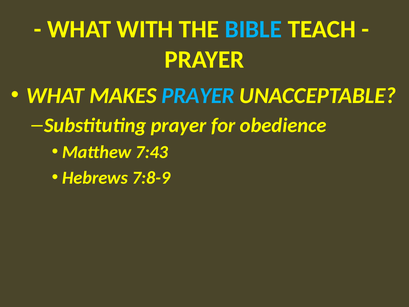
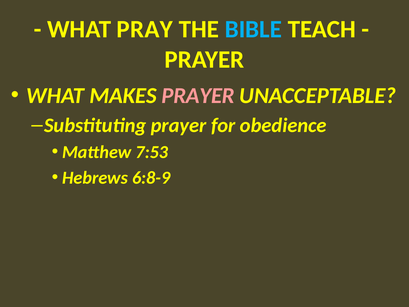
WITH: WITH -> PRAY
PRAYER at (198, 96) colour: light blue -> pink
7:43: 7:43 -> 7:53
7:8-9: 7:8-9 -> 6:8-9
